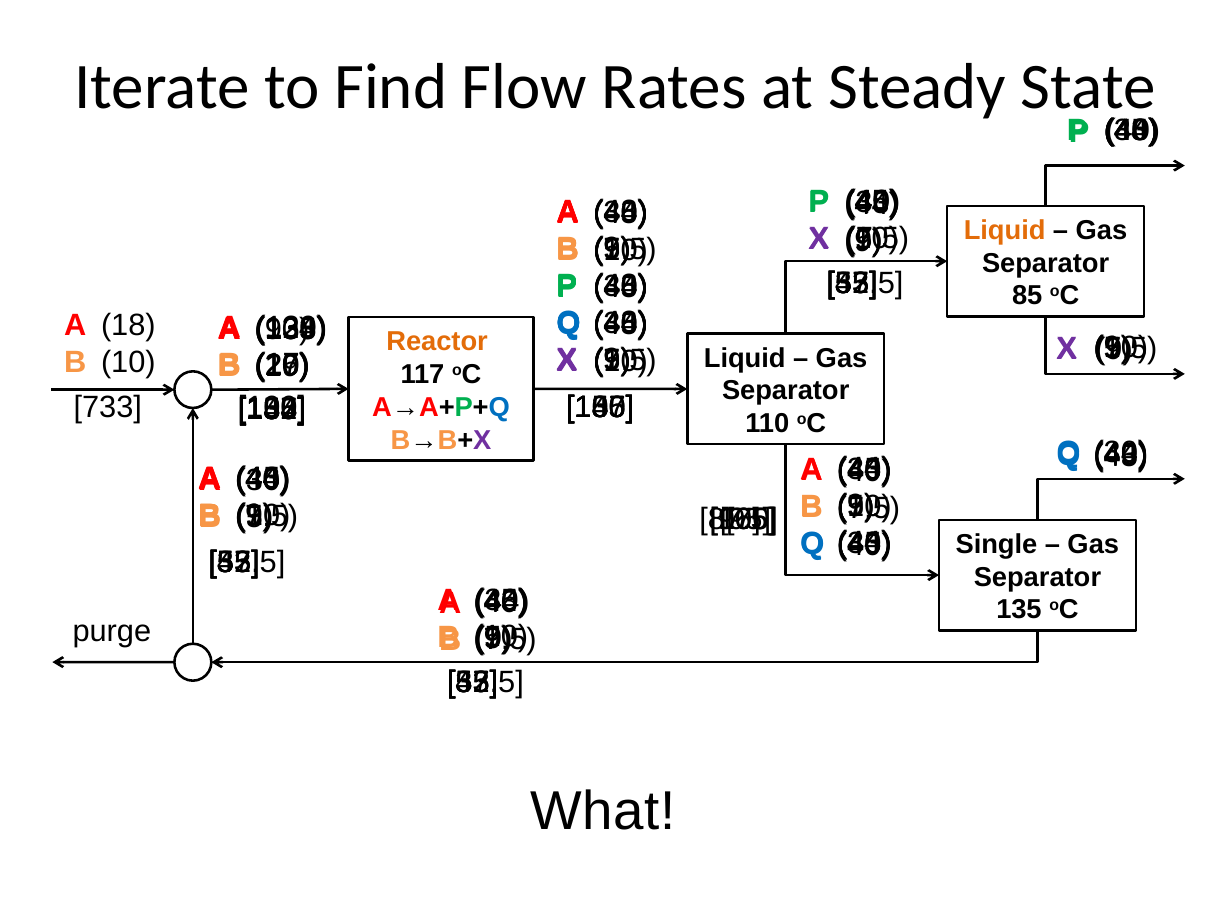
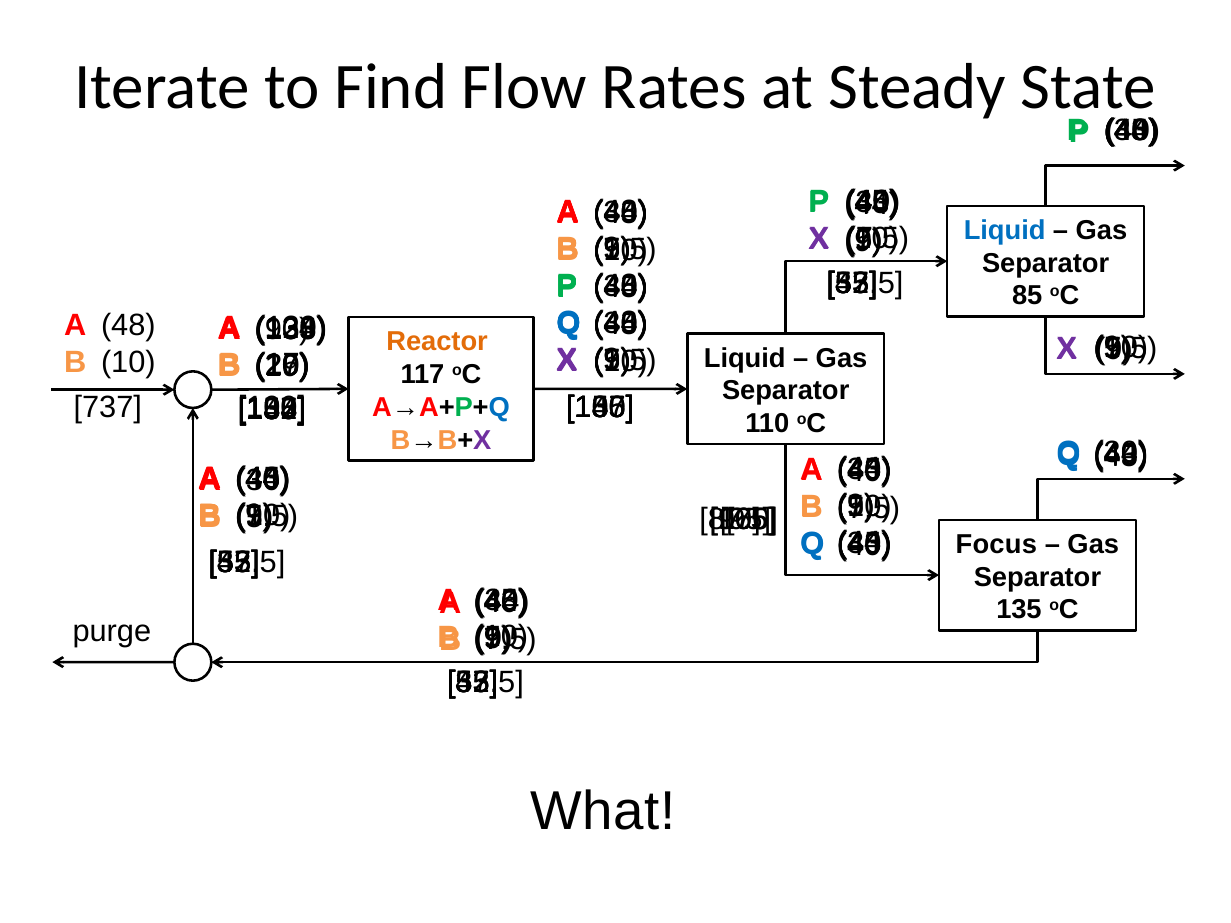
Liquid at (1005, 230) colour: orange -> blue
18: 18 -> 48
733: 733 -> 737
Single: Single -> Focus
